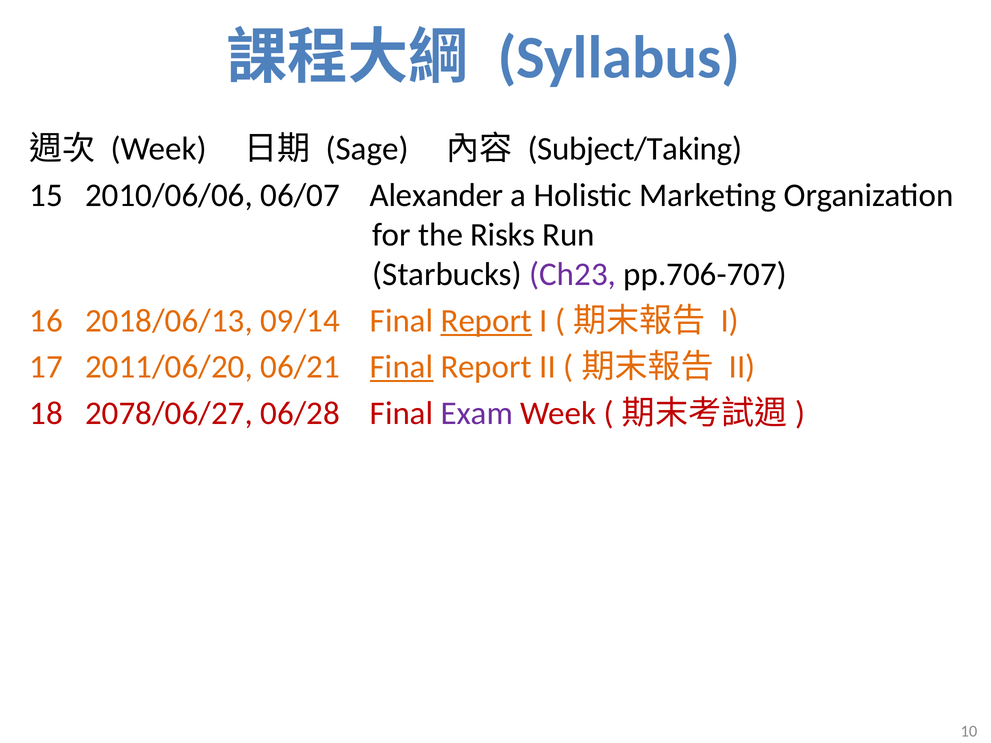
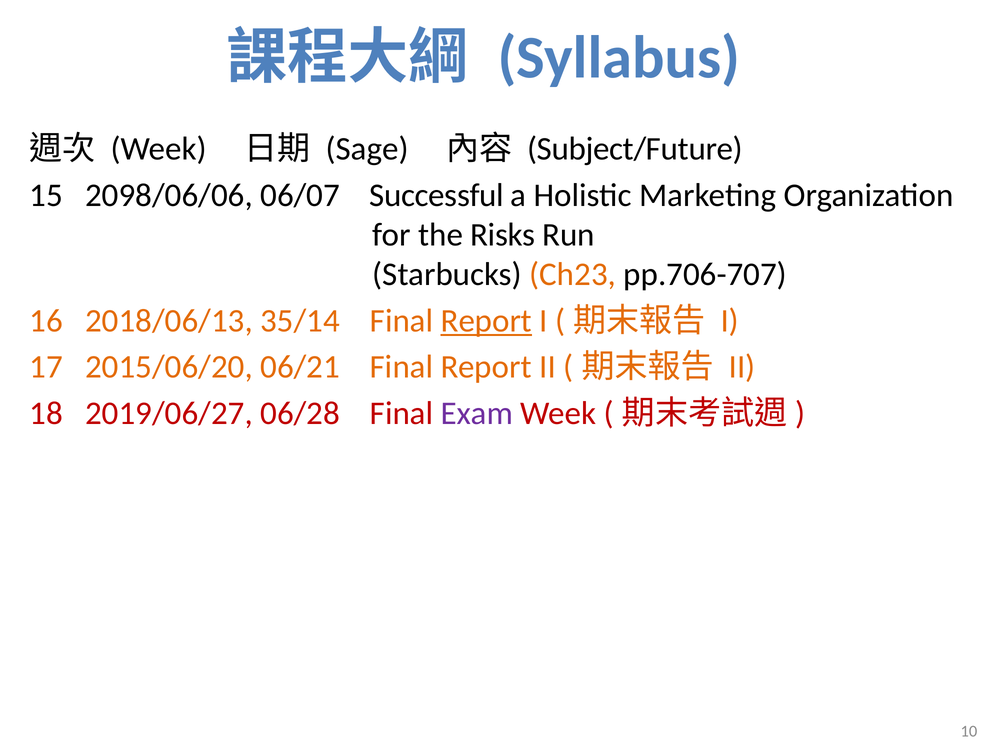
Subject/Taking: Subject/Taking -> Subject/Future
2010/06/06: 2010/06/06 -> 2098/06/06
Alexander: Alexander -> Successful
Ch23 colour: purple -> orange
09/14: 09/14 -> 35/14
2011/06/20: 2011/06/20 -> 2015/06/20
Final at (402, 367) underline: present -> none
2078/06/27: 2078/06/27 -> 2019/06/27
